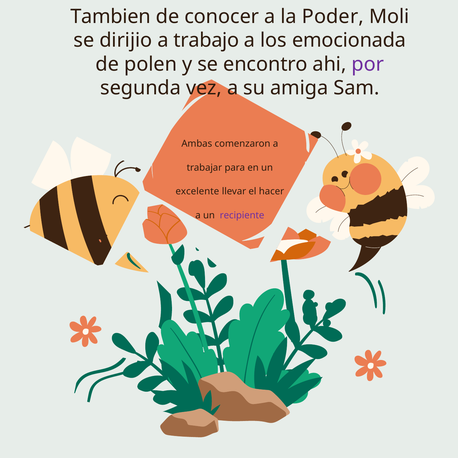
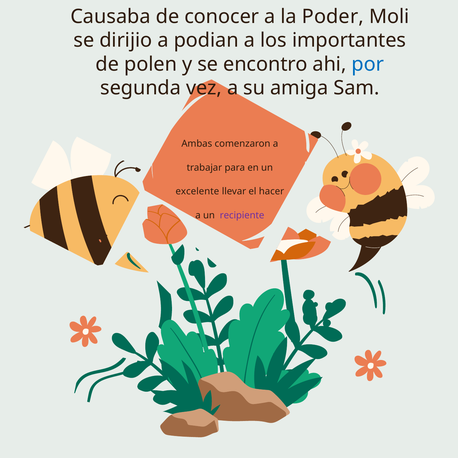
Tambien: Tambien -> Causaba
trabajo: trabajo -> podian
emocionada: emocionada -> importantes
por colour: purple -> blue
